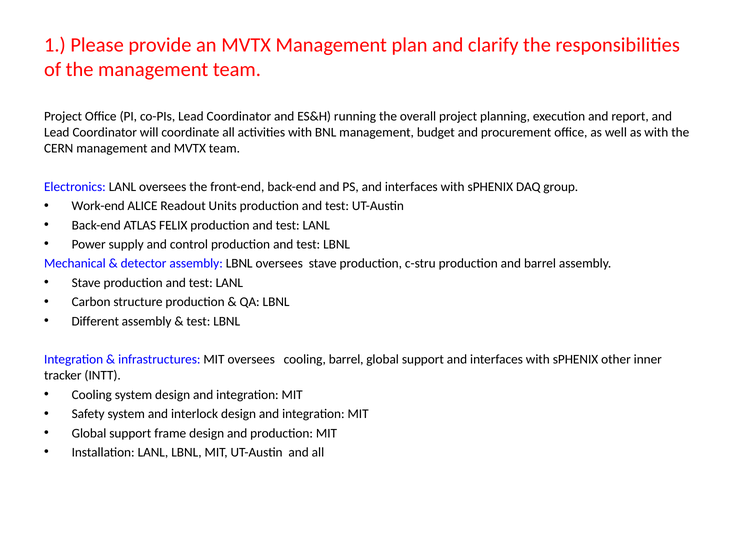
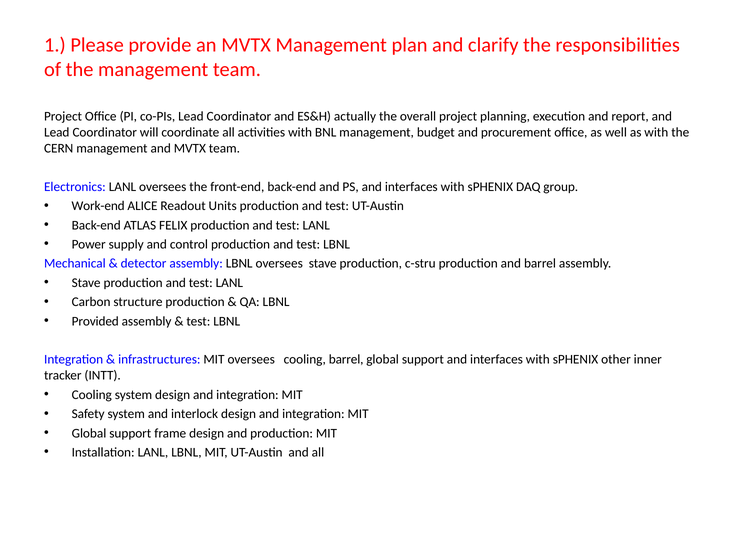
running: running -> actually
Different: Different -> Provided
